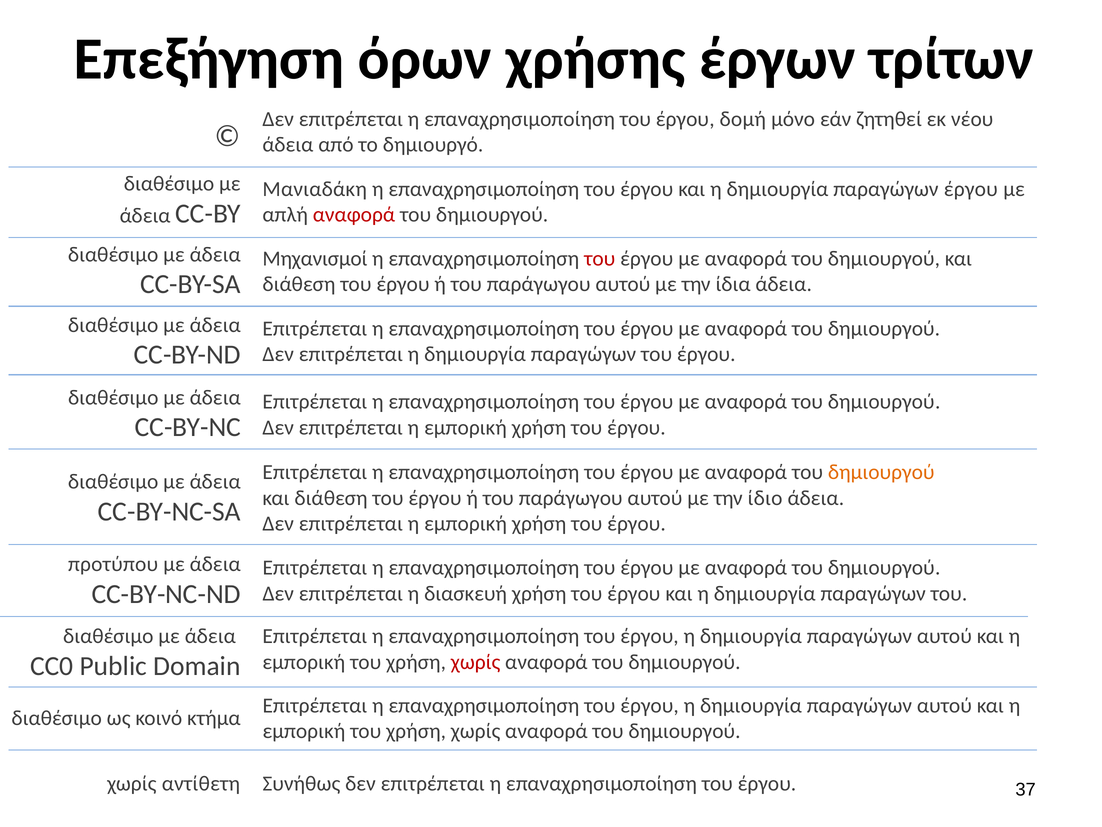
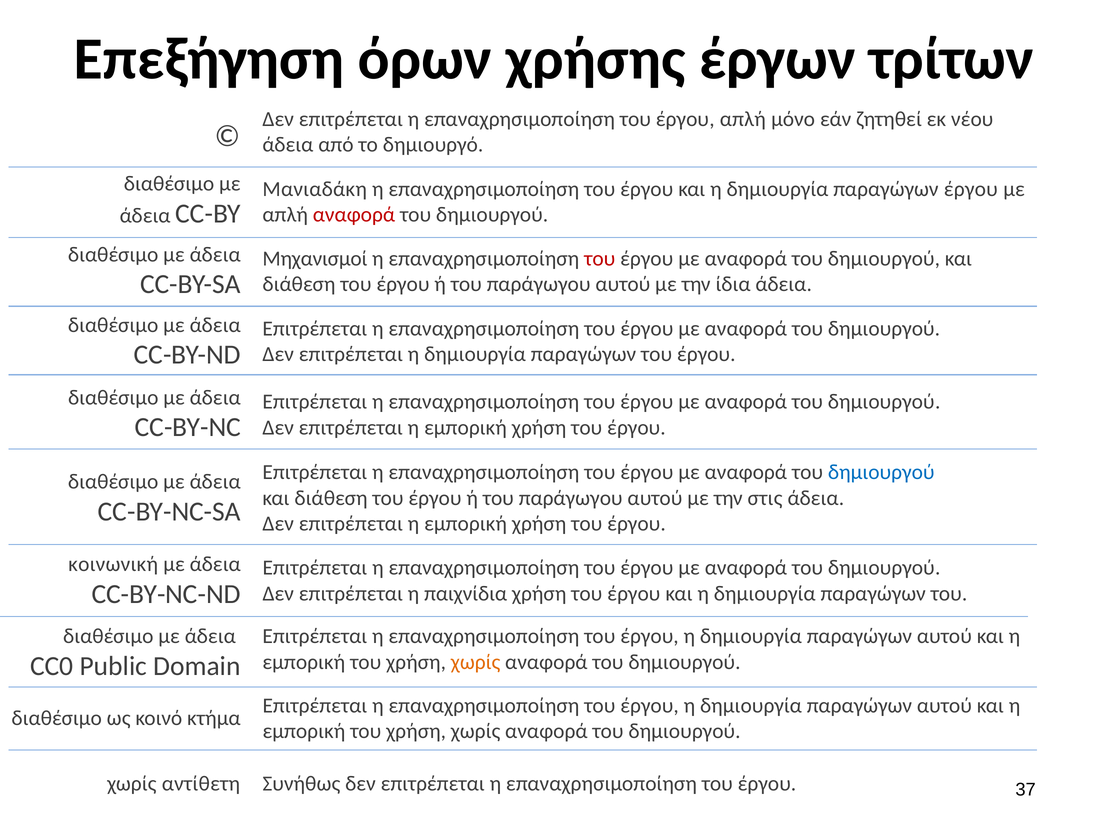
έργου δομή: δομή -> απλή
δημιουργού at (881, 472) colour: orange -> blue
ίδιο: ίδιο -> στις
προτύπου: προτύπου -> κοινωνική
διασκευή: διασκευή -> παιχνίδια
χωρίς at (476, 662) colour: red -> orange
